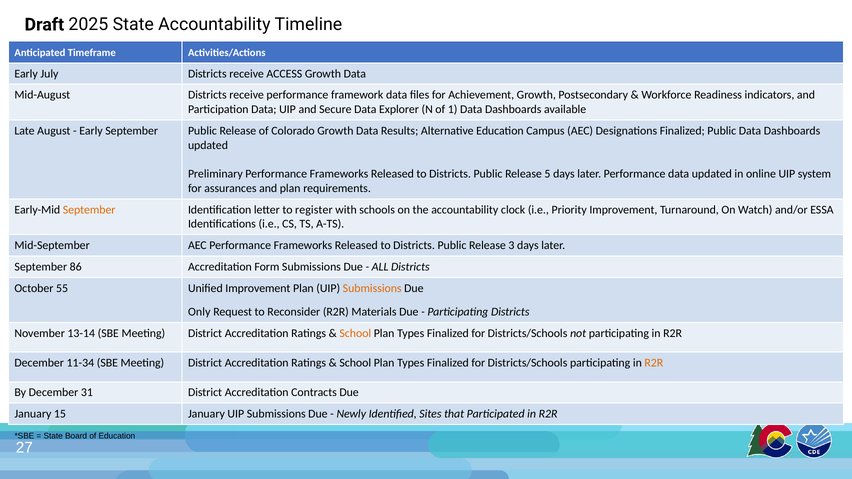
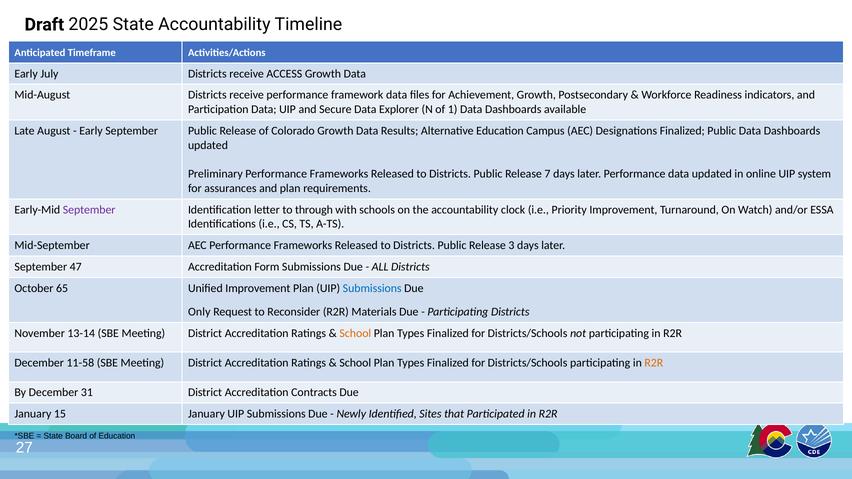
5: 5 -> 7
September at (89, 210) colour: orange -> purple
register: register -> through
86: 86 -> 47
55: 55 -> 65
Submissions at (372, 288) colour: orange -> blue
11-34: 11-34 -> 11-58
